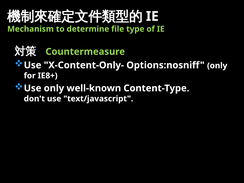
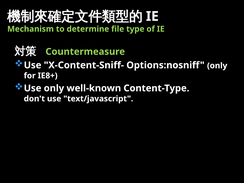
X-Content-Only-: X-Content-Only- -> X-Content-Sniff-
